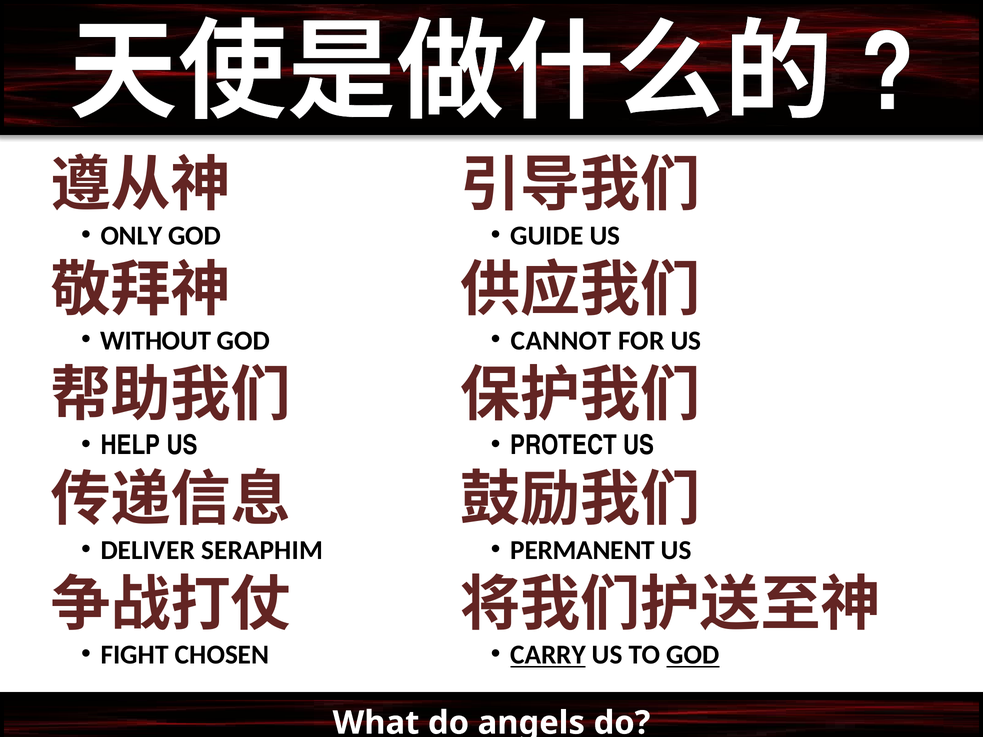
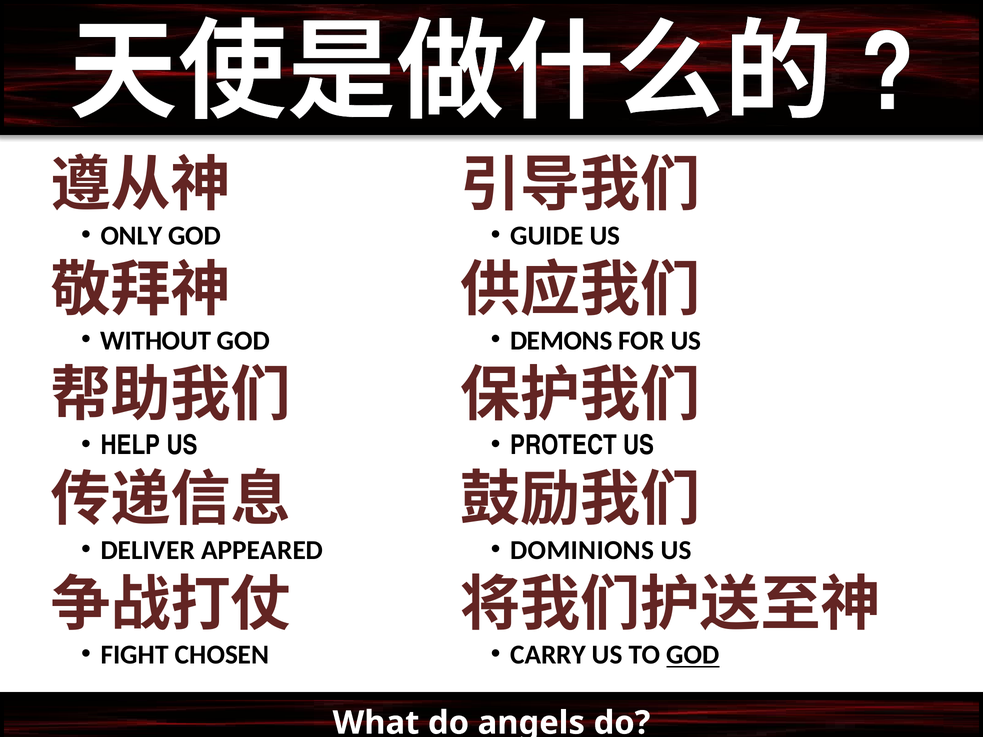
CANNOT: CANNOT -> DEMONS
SERAPHIM: SERAPHIM -> APPEARED
PERMANENT: PERMANENT -> DOMINIONS
CARRY underline: present -> none
